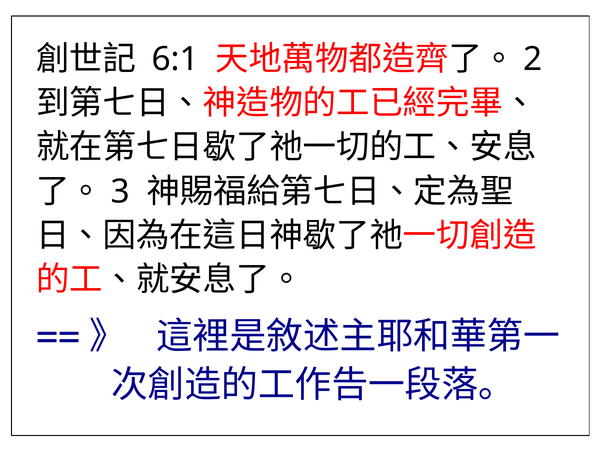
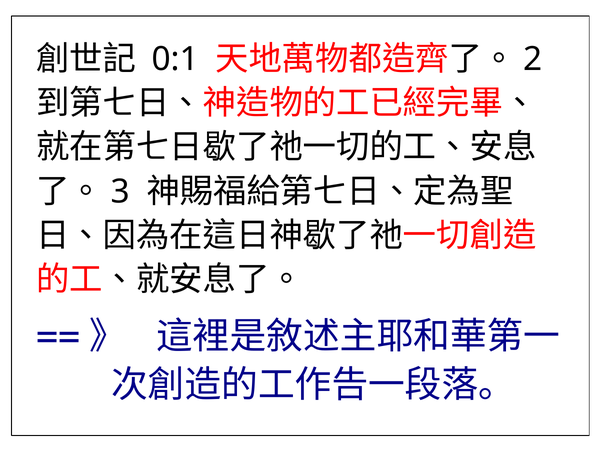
6:1: 6:1 -> 0:1
